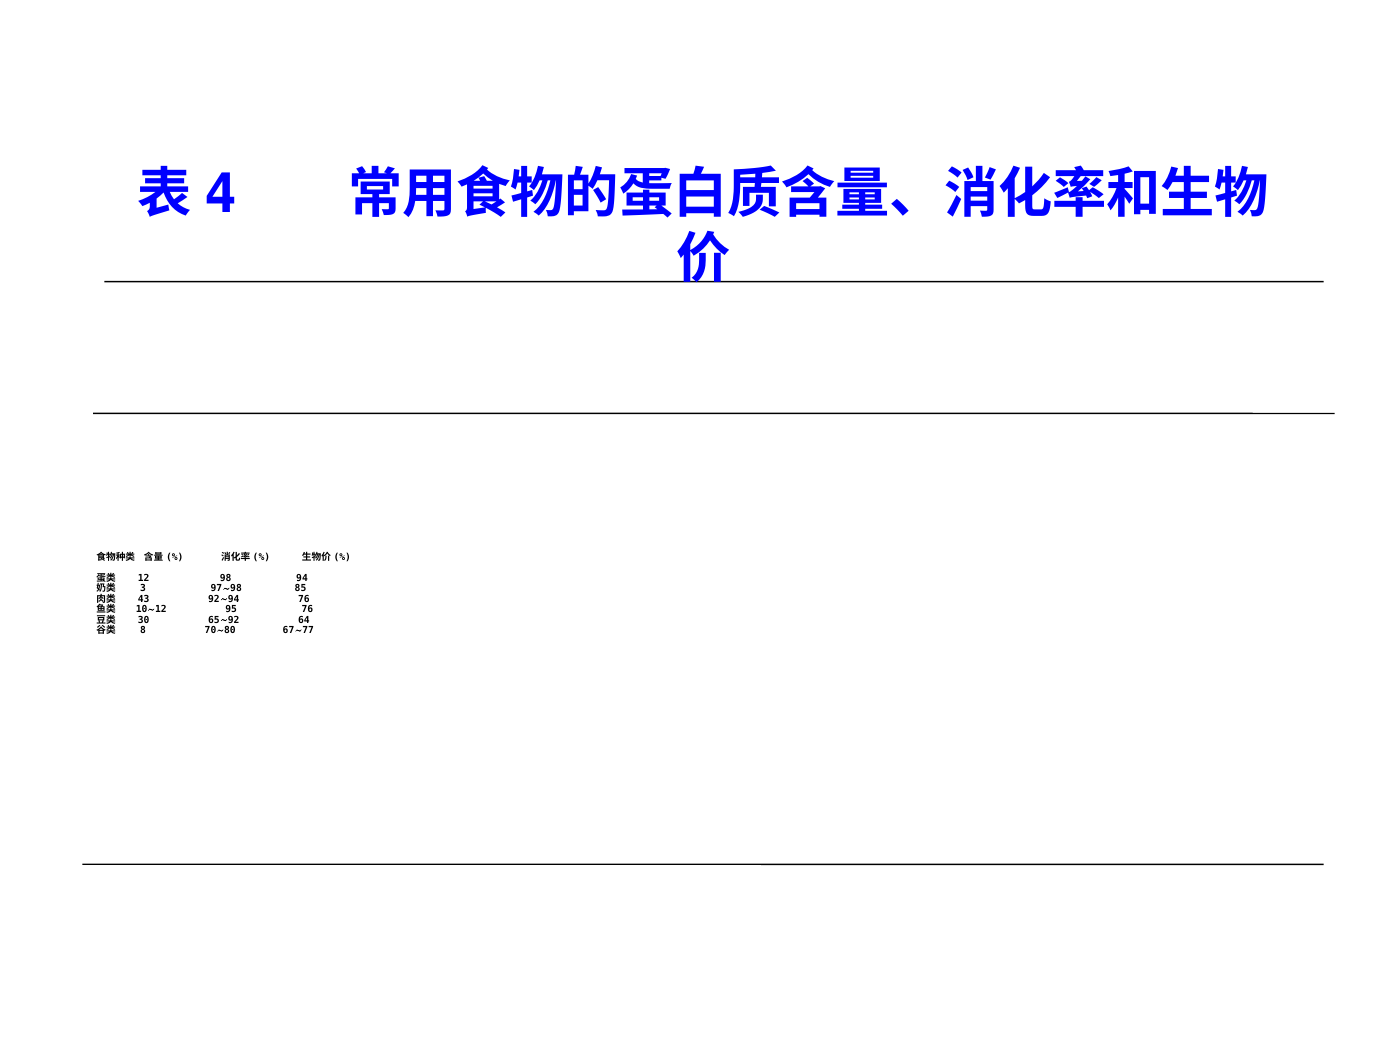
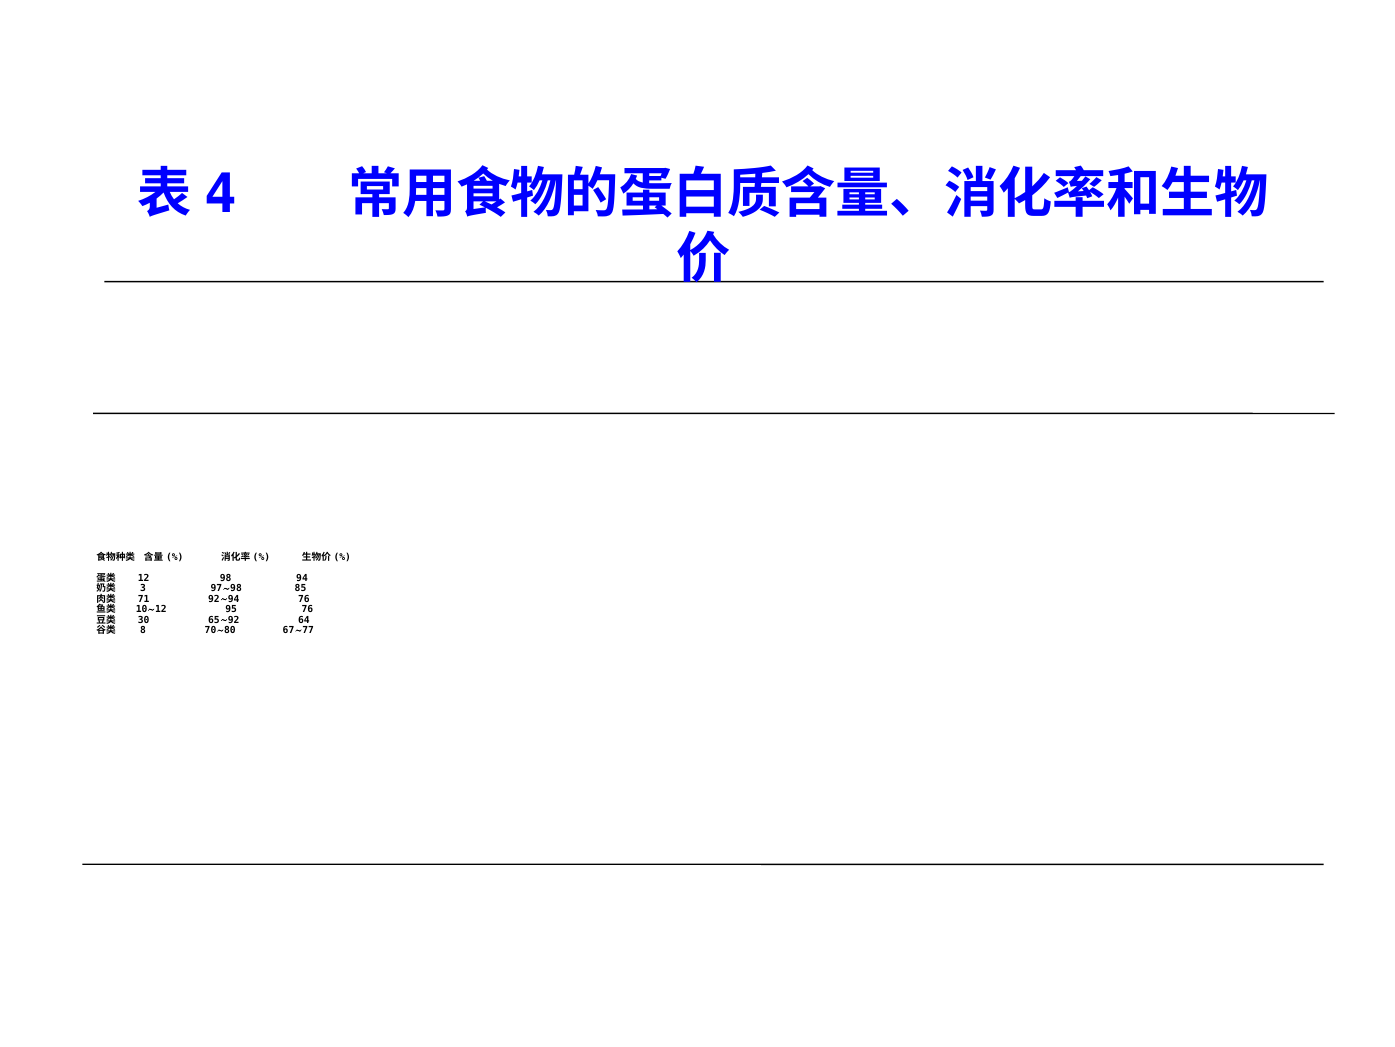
43: 43 -> 71
